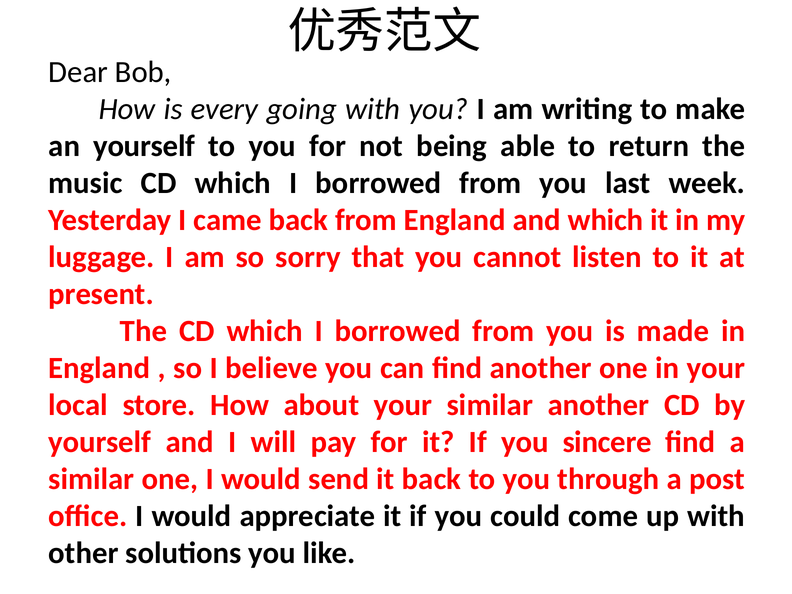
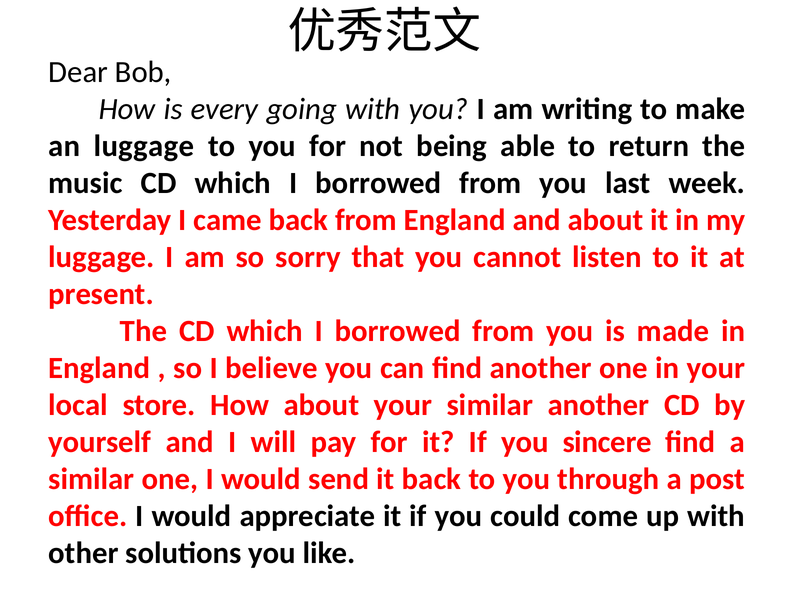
an yourself: yourself -> luggage
and which: which -> about
